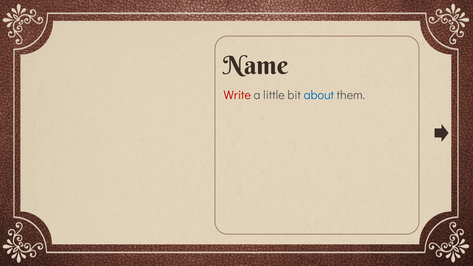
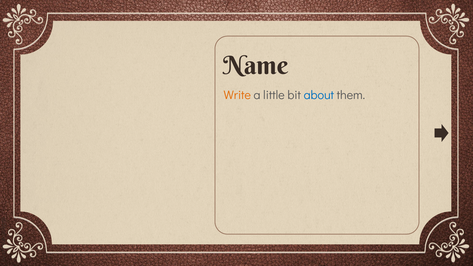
Write colour: red -> orange
